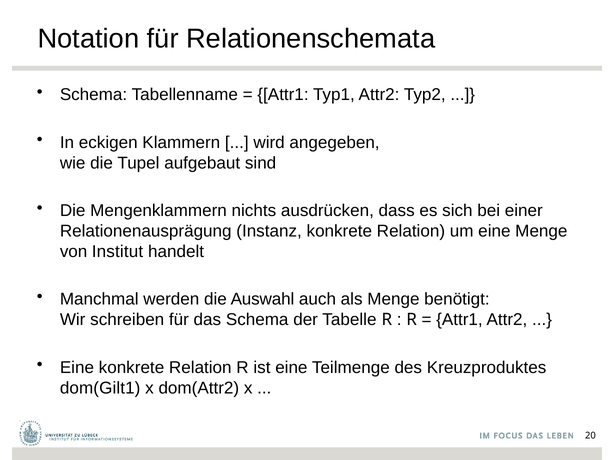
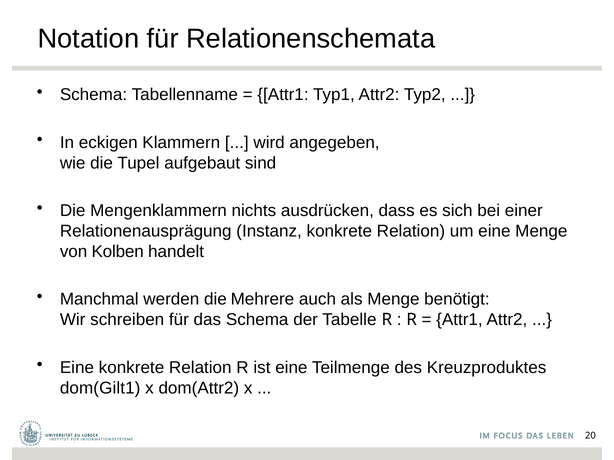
Institut: Institut -> Kolben
Auswahl: Auswahl -> Mehrere
